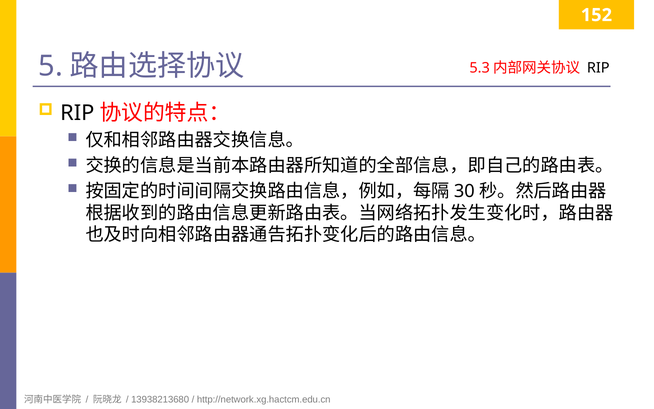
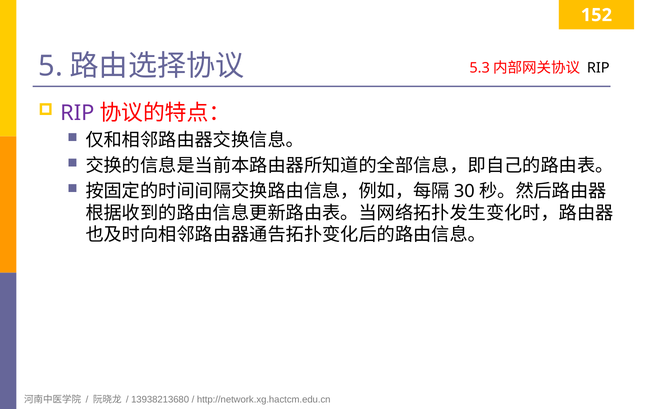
RIP at (77, 113) colour: black -> purple
